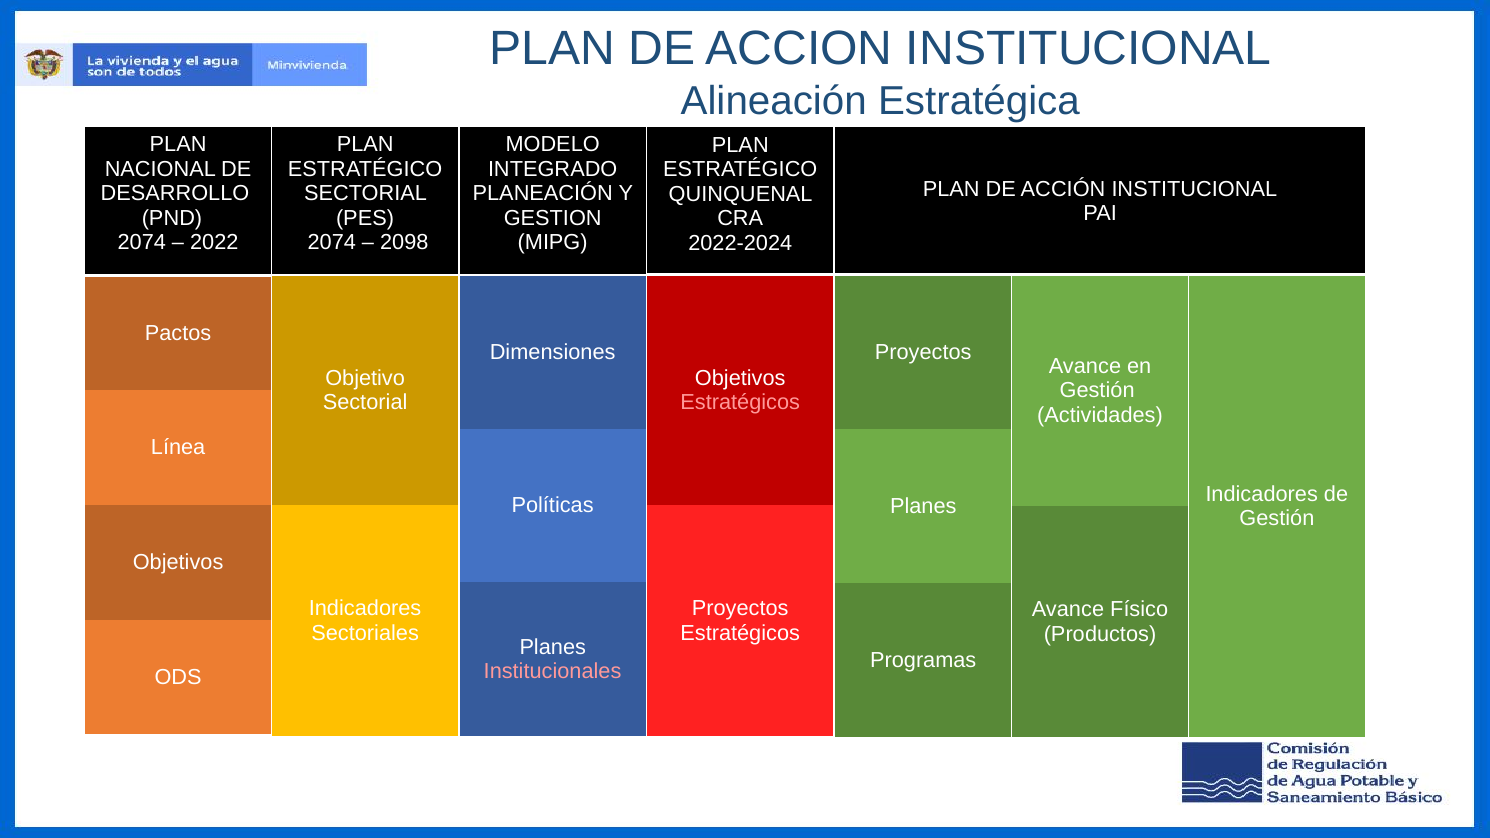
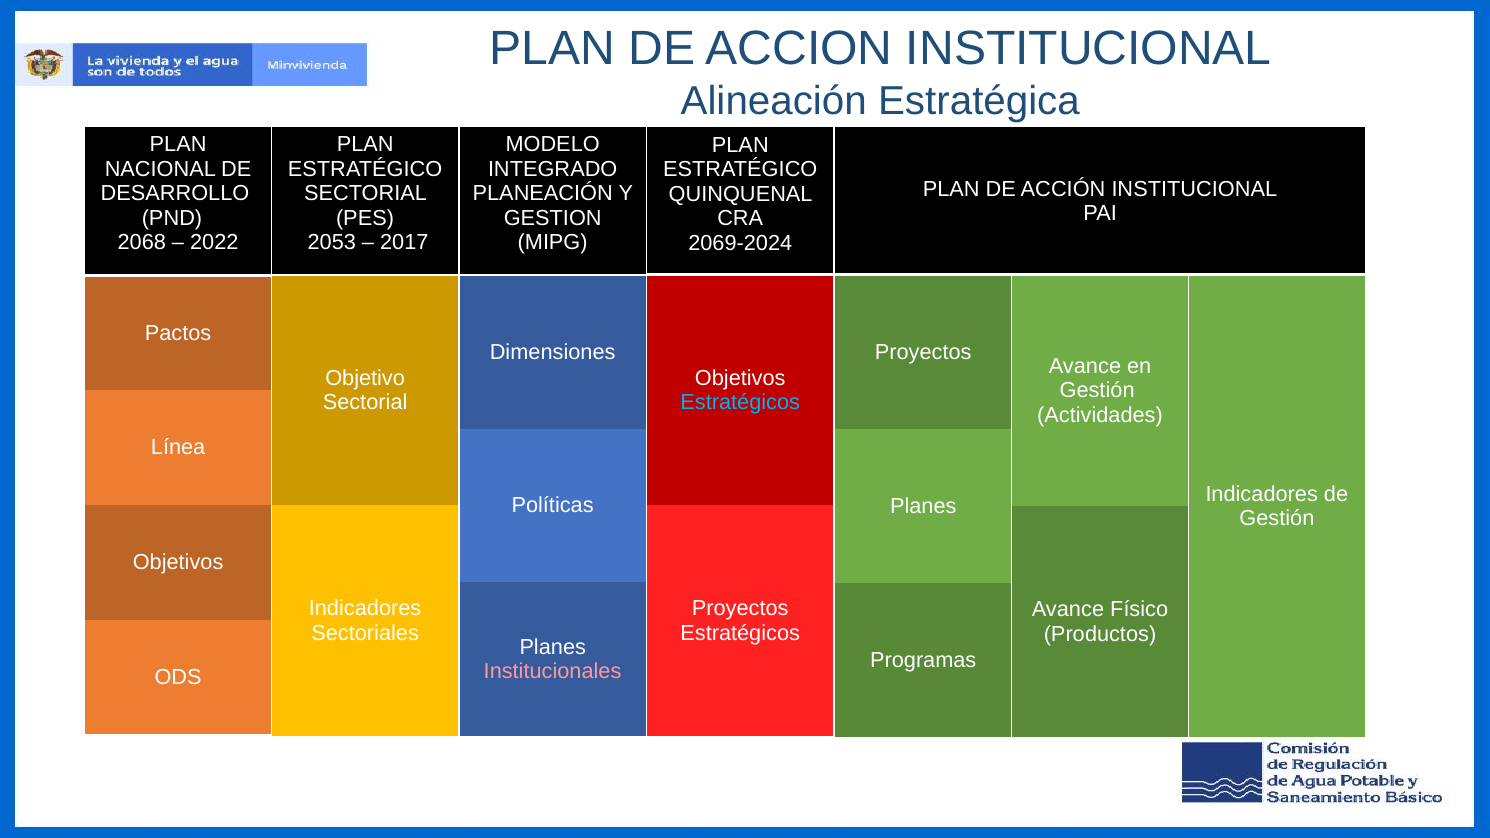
2074 at (142, 242): 2074 -> 2068
2074 at (332, 242): 2074 -> 2053
2098: 2098 -> 2017
2022-2024: 2022-2024 -> 2069-2024
Estratégicos at (740, 403) colour: pink -> light blue
